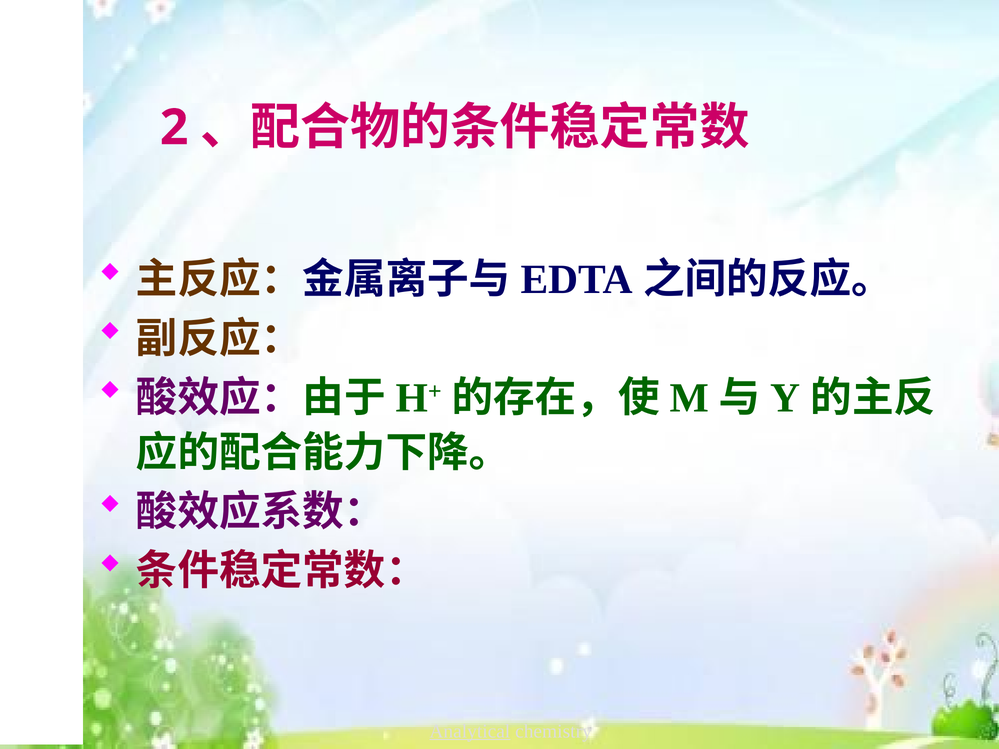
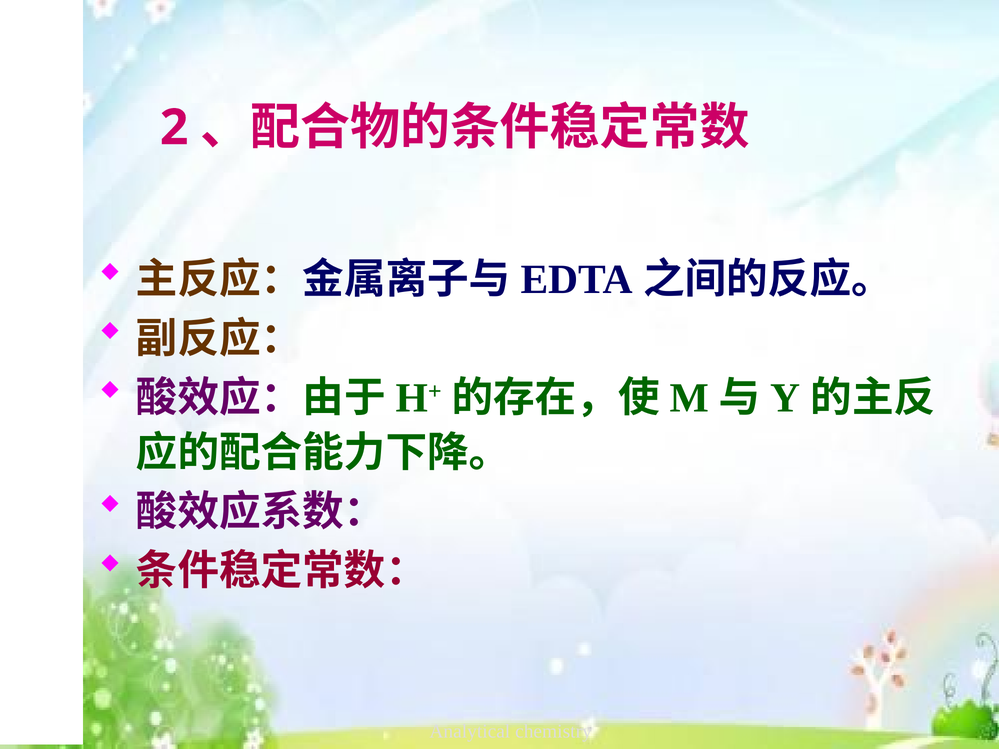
Analytical underline: present -> none
